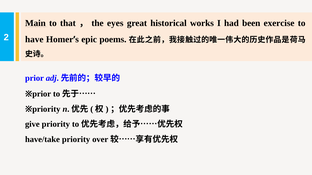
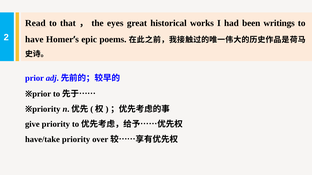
Main: Main -> Read
exercise: exercise -> writings
